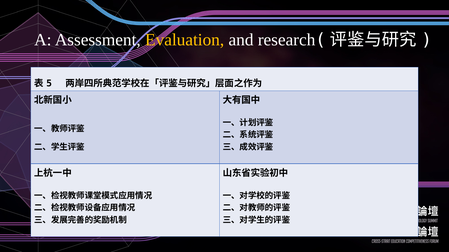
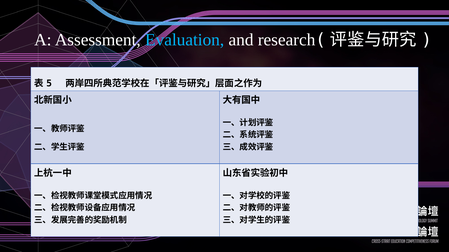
Evaluation colour: yellow -> light blue
